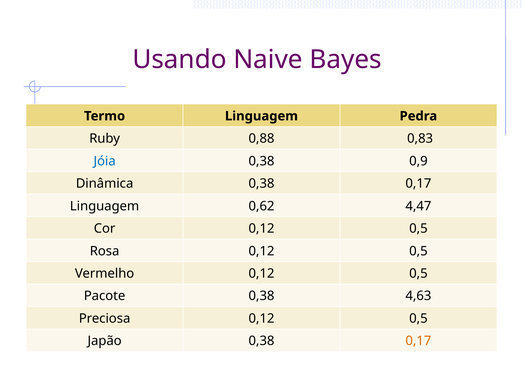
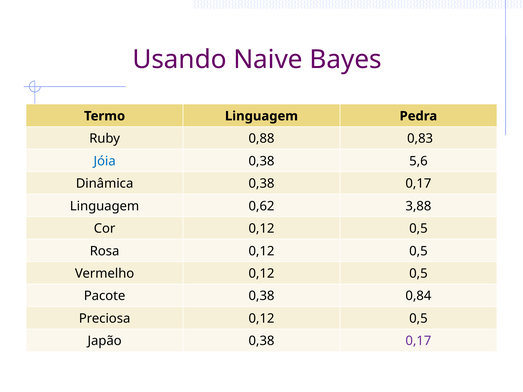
0,9: 0,9 -> 5,6
4,47: 4,47 -> 3,88
4,63: 4,63 -> 0,84
0,17 at (418, 341) colour: orange -> purple
